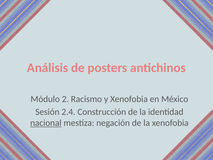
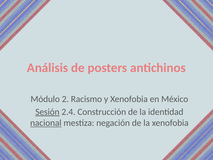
Sesión underline: none -> present
